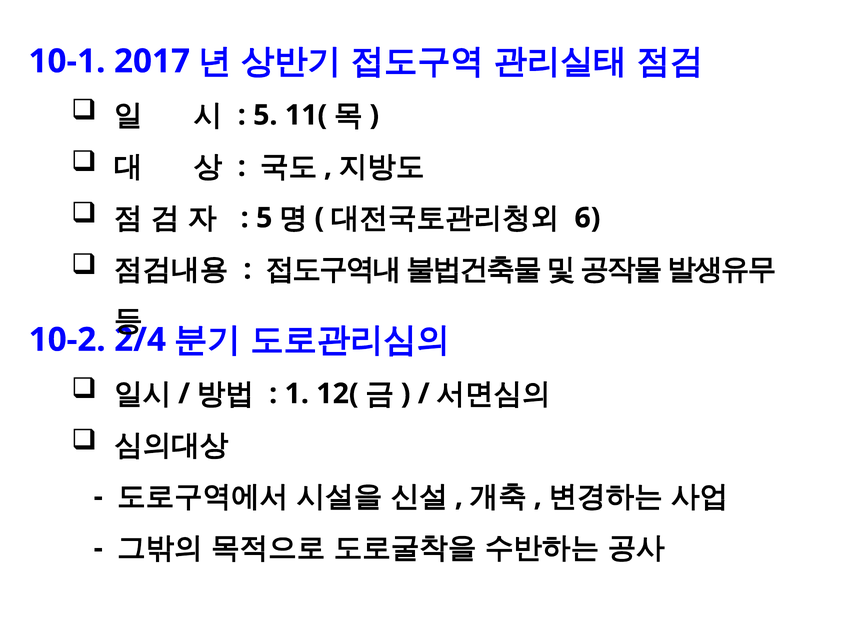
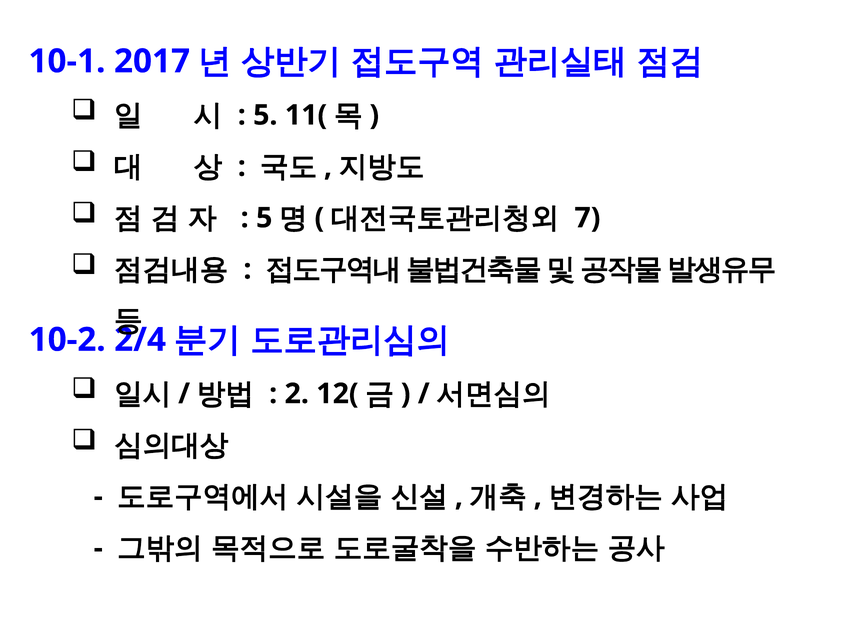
6: 6 -> 7
1: 1 -> 2
